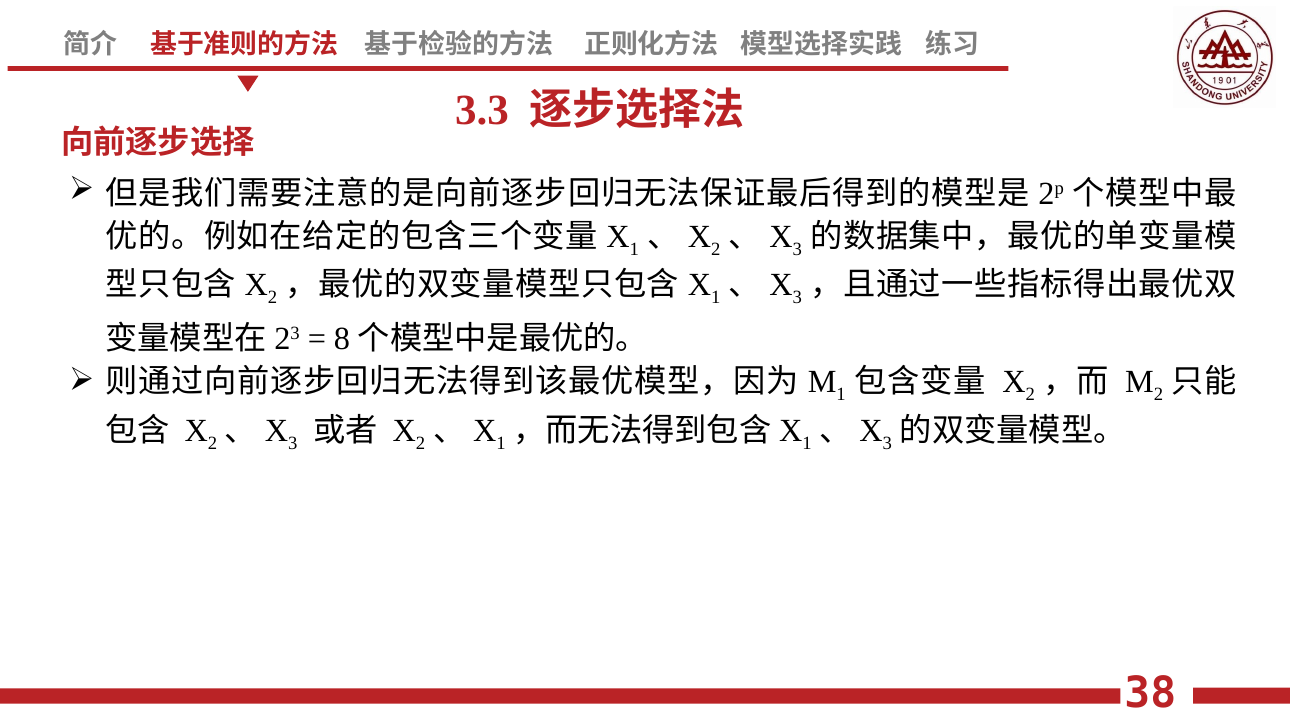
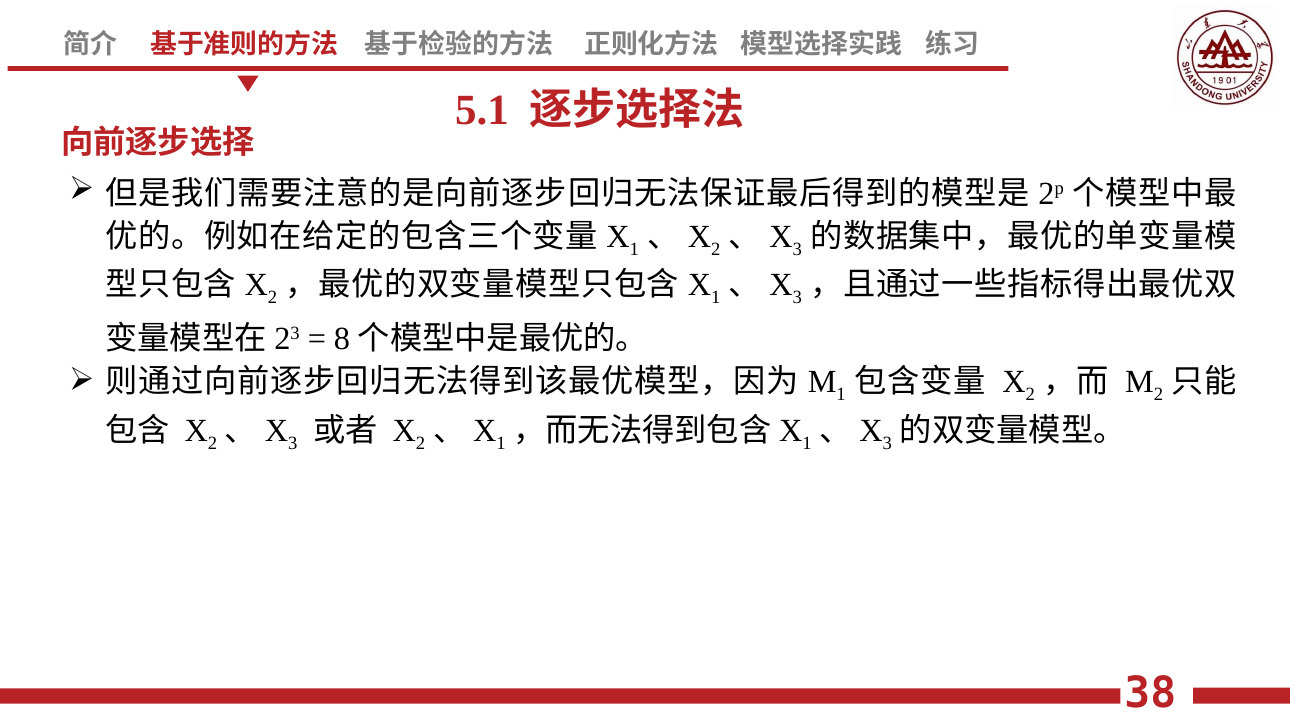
3.3: 3.3 -> 5.1
